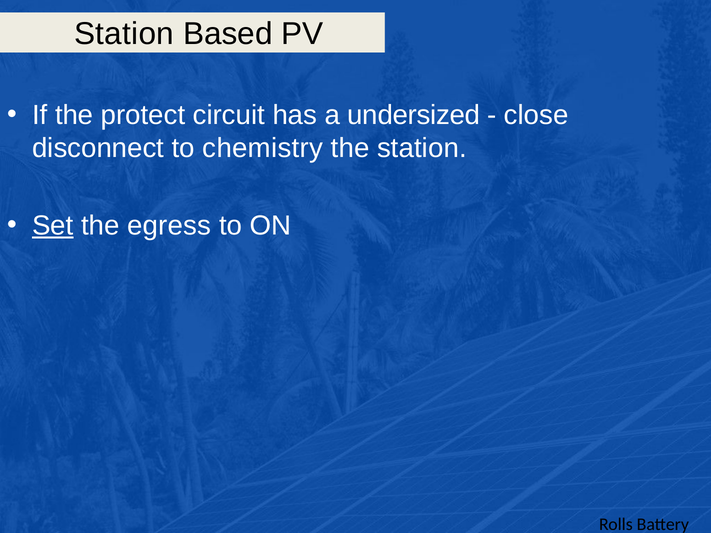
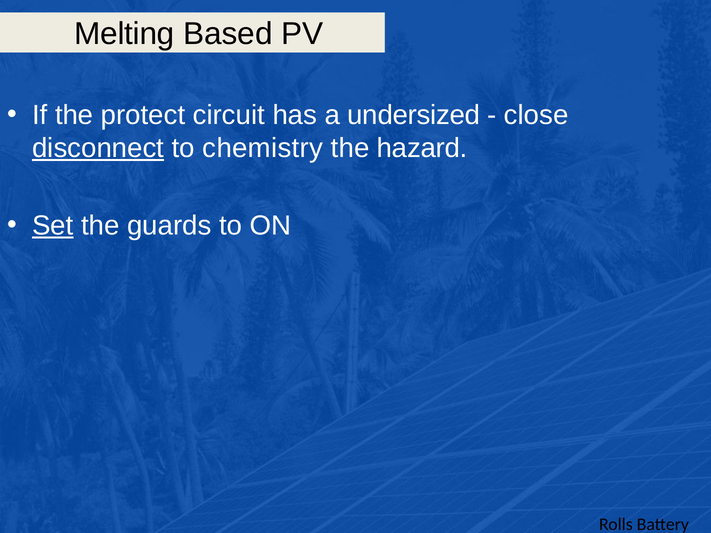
Station at (124, 34): Station -> Melting
disconnect underline: none -> present
the station: station -> hazard
egress: egress -> guards
